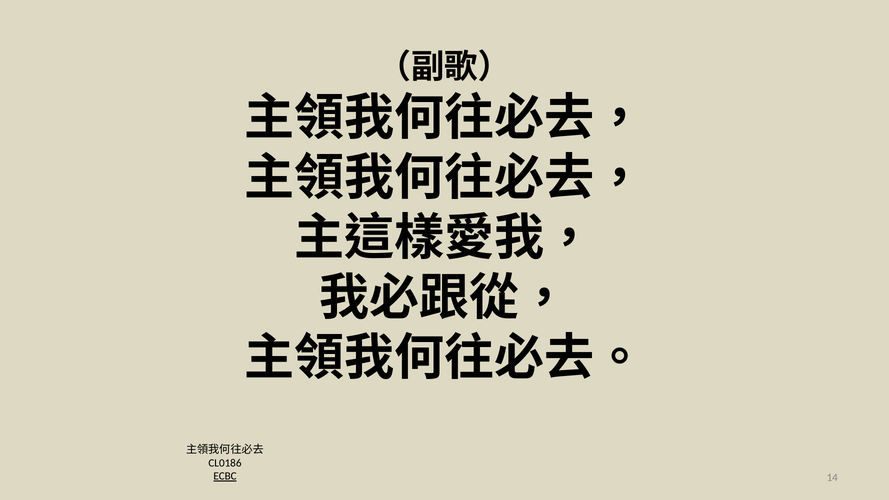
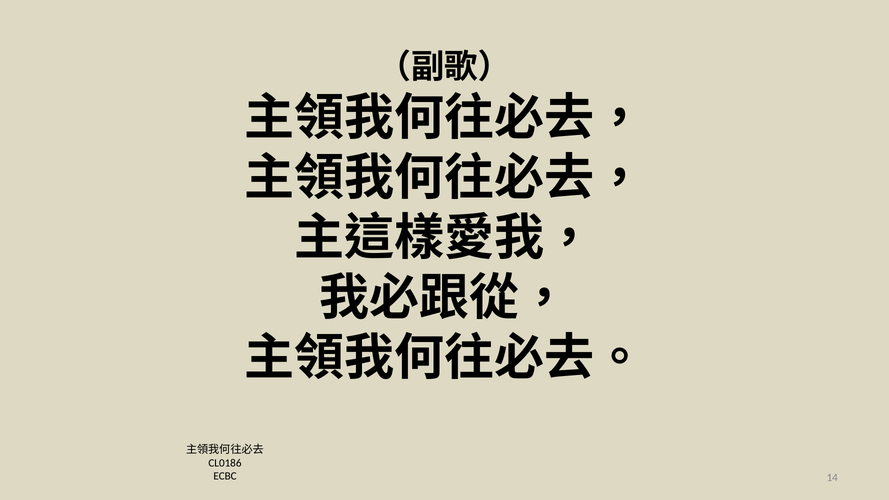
ECBC underline: present -> none
